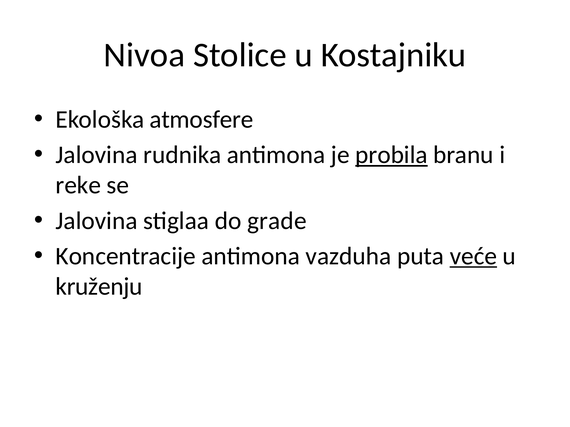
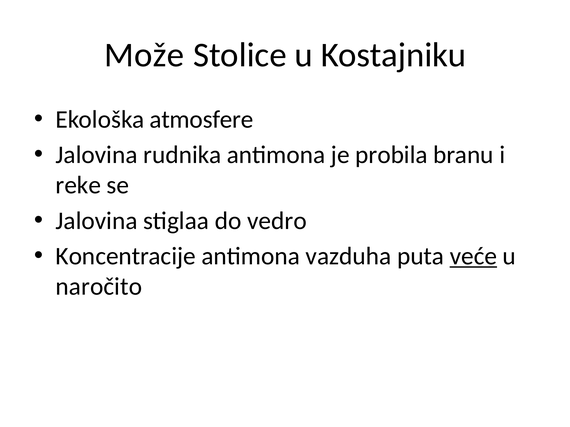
Nivoa: Nivoa -> Može
probila underline: present -> none
grade: grade -> vedro
kruženju: kruženju -> naročito
